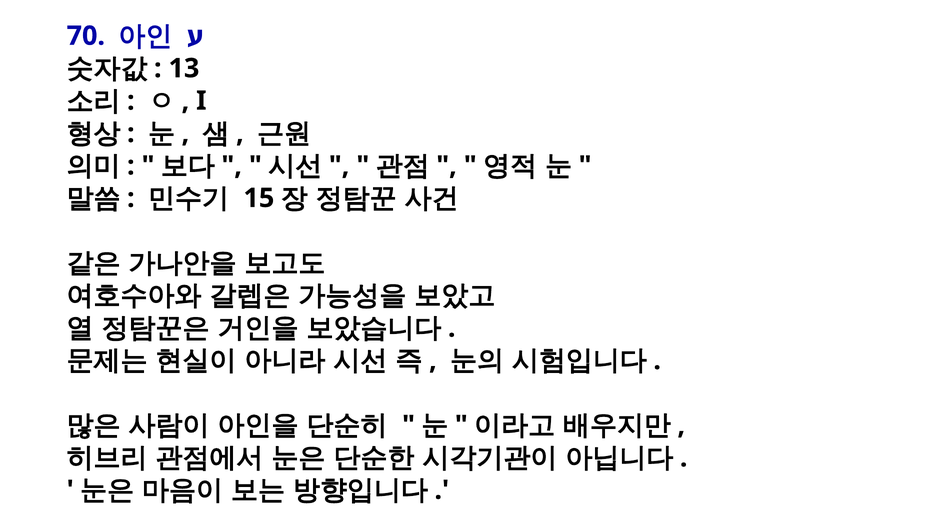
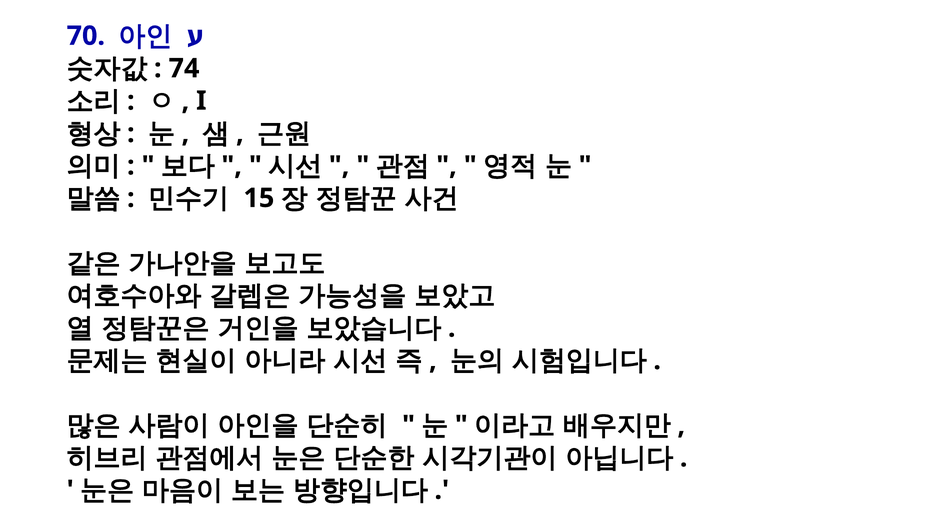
13: 13 -> 74
